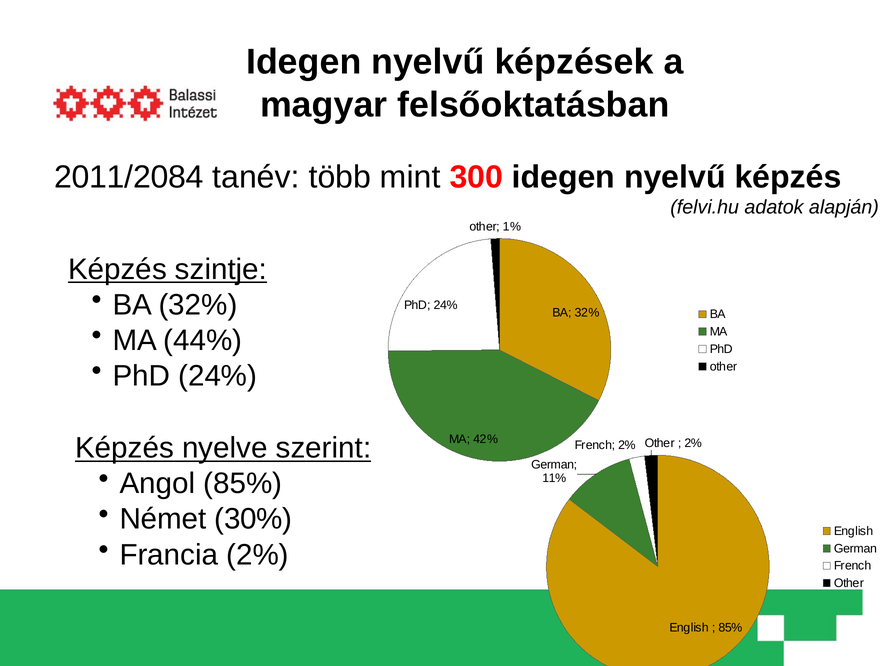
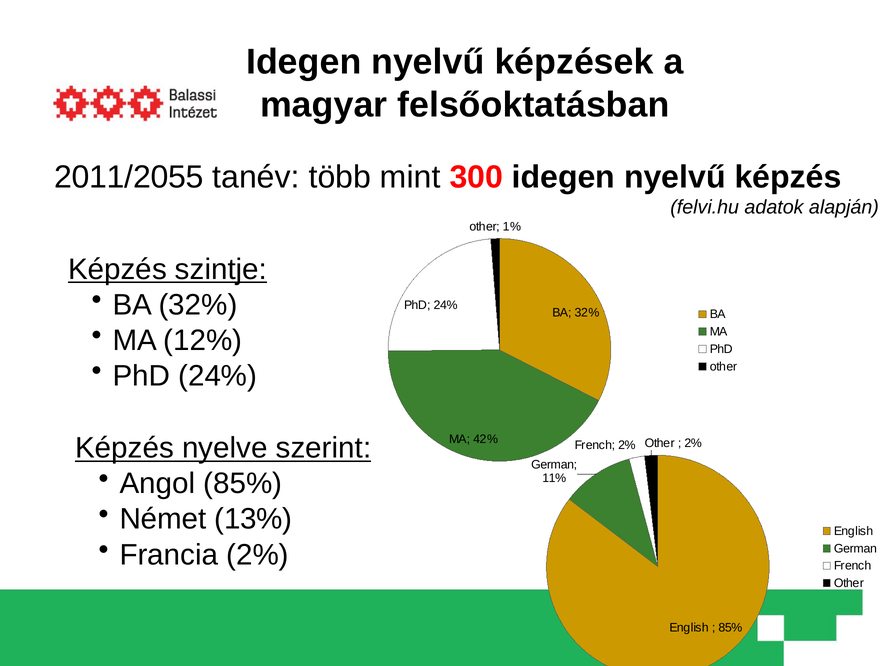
2011/2084: 2011/2084 -> 2011/2055
44%: 44% -> 12%
30%: 30% -> 13%
